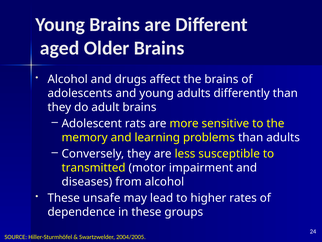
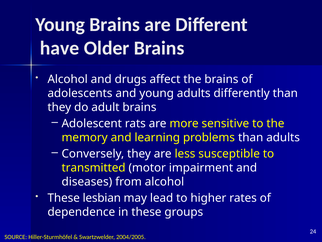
aged: aged -> have
unsafe: unsafe -> lesbian
